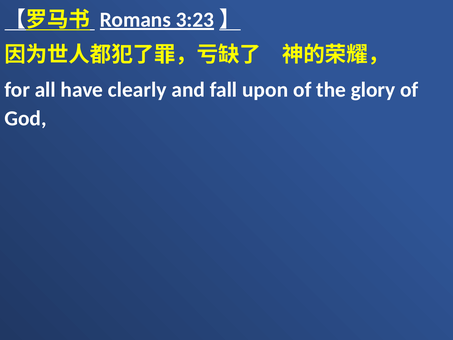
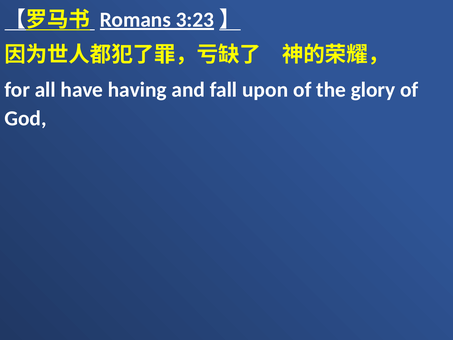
clearly: clearly -> having
